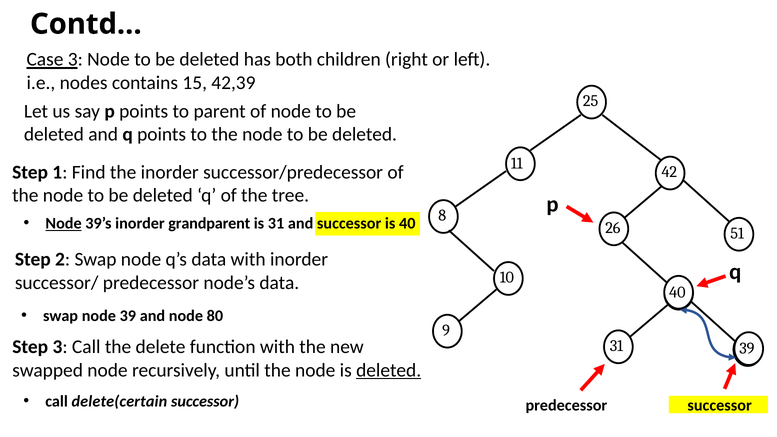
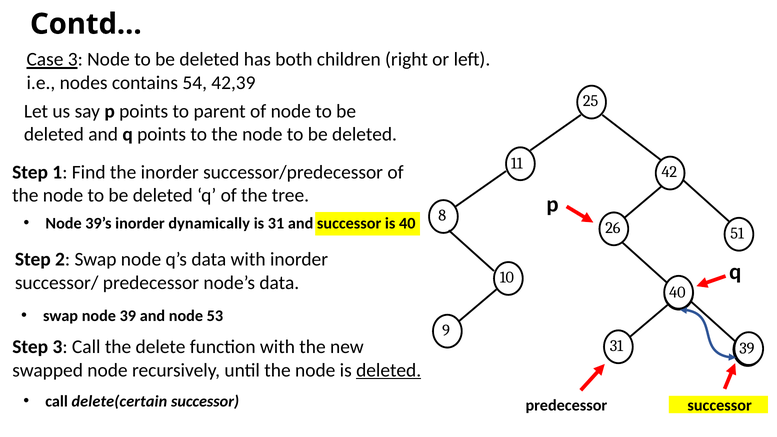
15: 15 -> 54
Node at (64, 223) underline: present -> none
grandparent: grandparent -> dynamically
80: 80 -> 53
